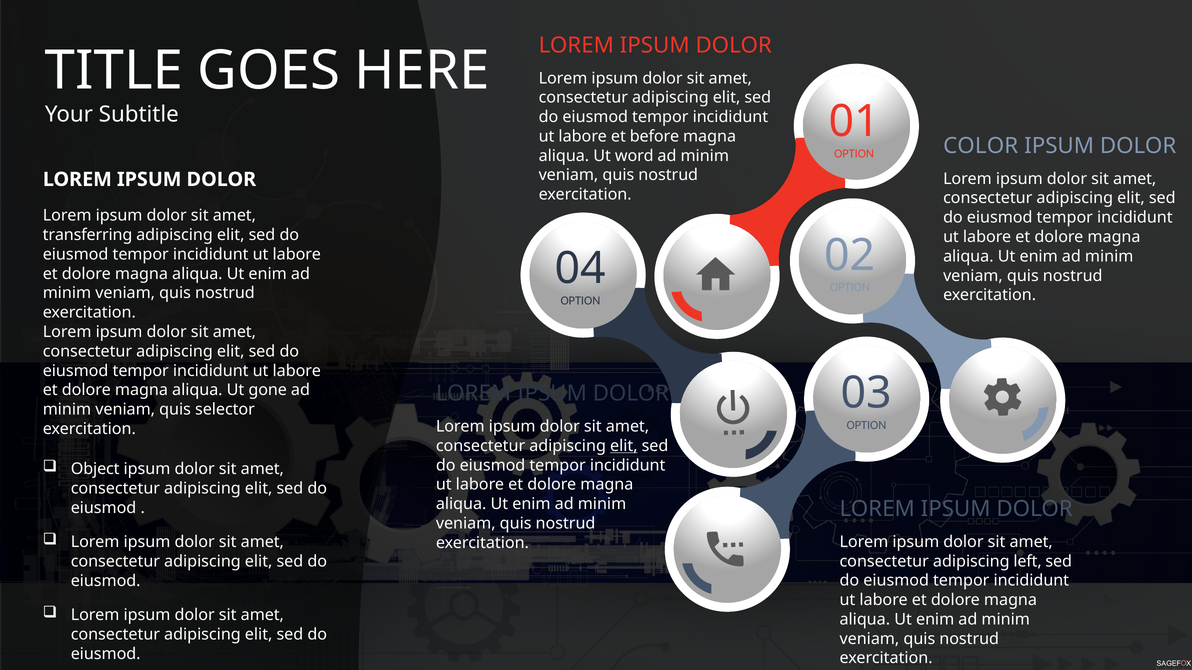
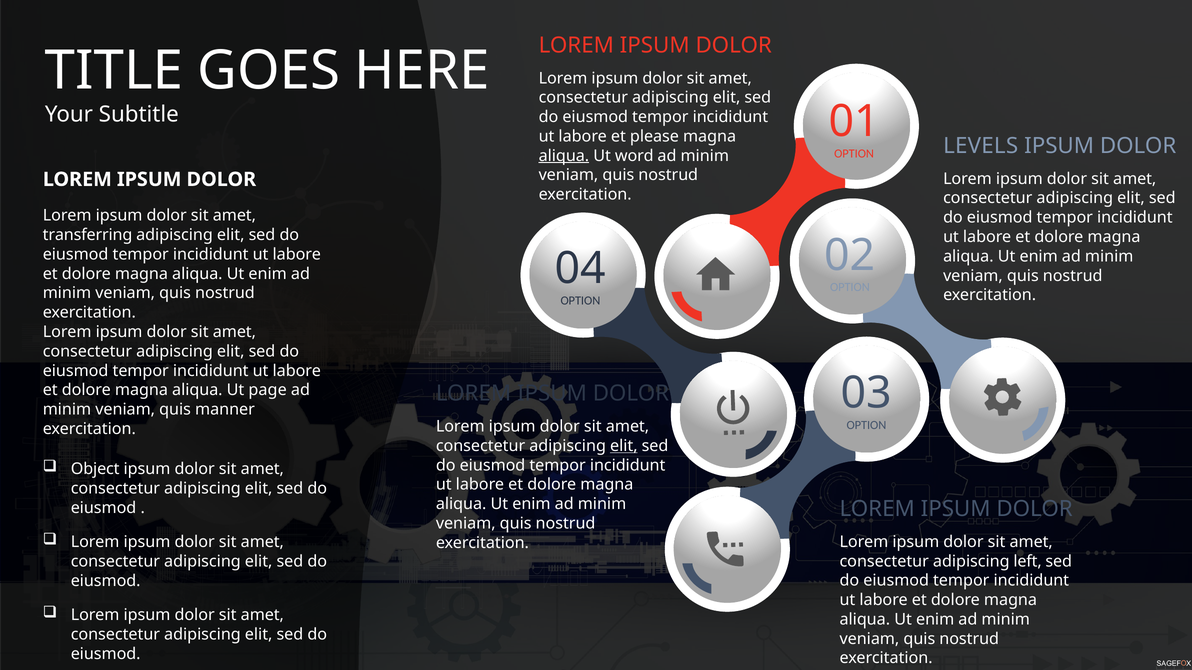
before: before -> please
COLOR: COLOR -> LEVELS
aliqua at (564, 156) underline: none -> present
gone: gone -> page
selector: selector -> manner
